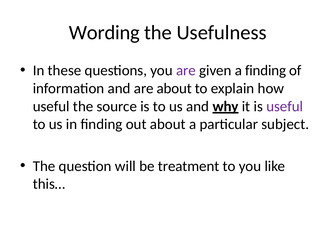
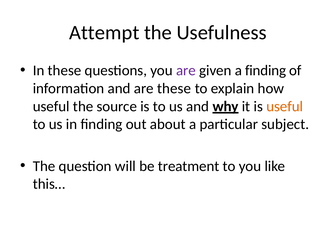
Wording: Wording -> Attempt
are about: about -> these
useful at (285, 106) colour: purple -> orange
